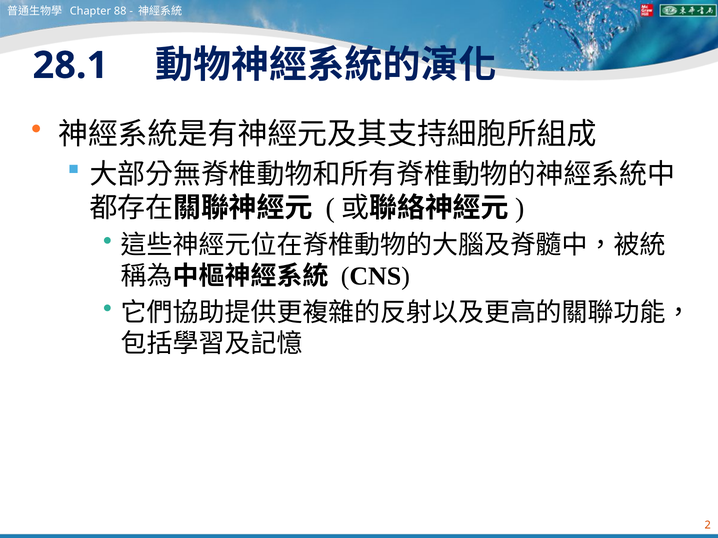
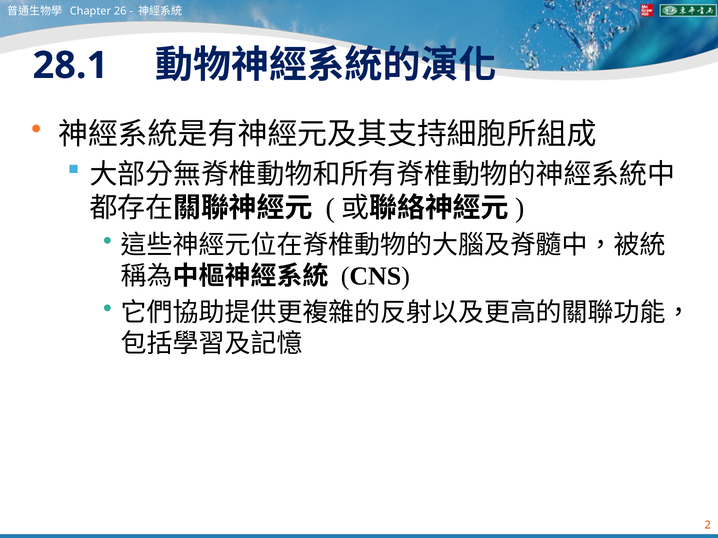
88: 88 -> 26
